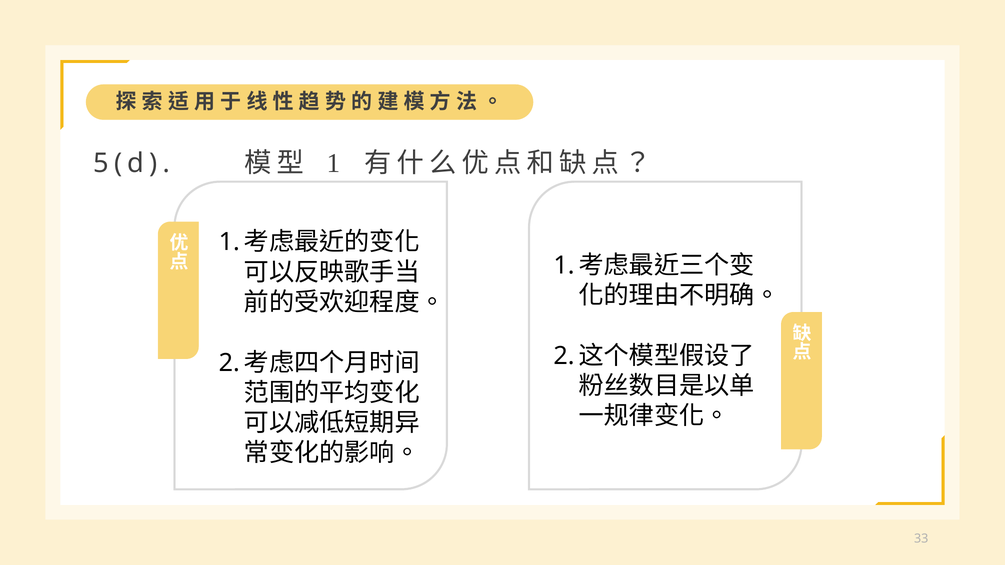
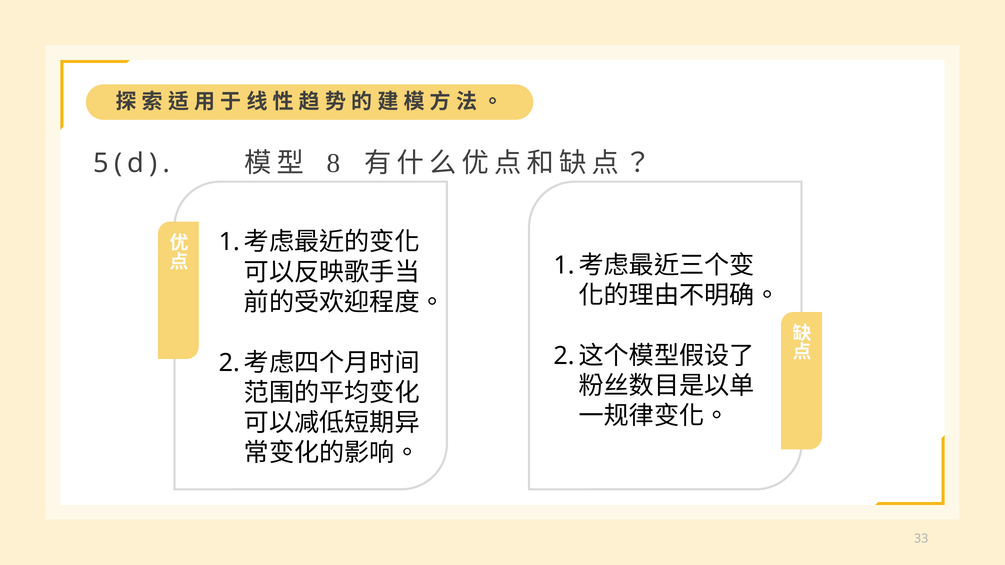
1 at (334, 163): 1 -> 8
